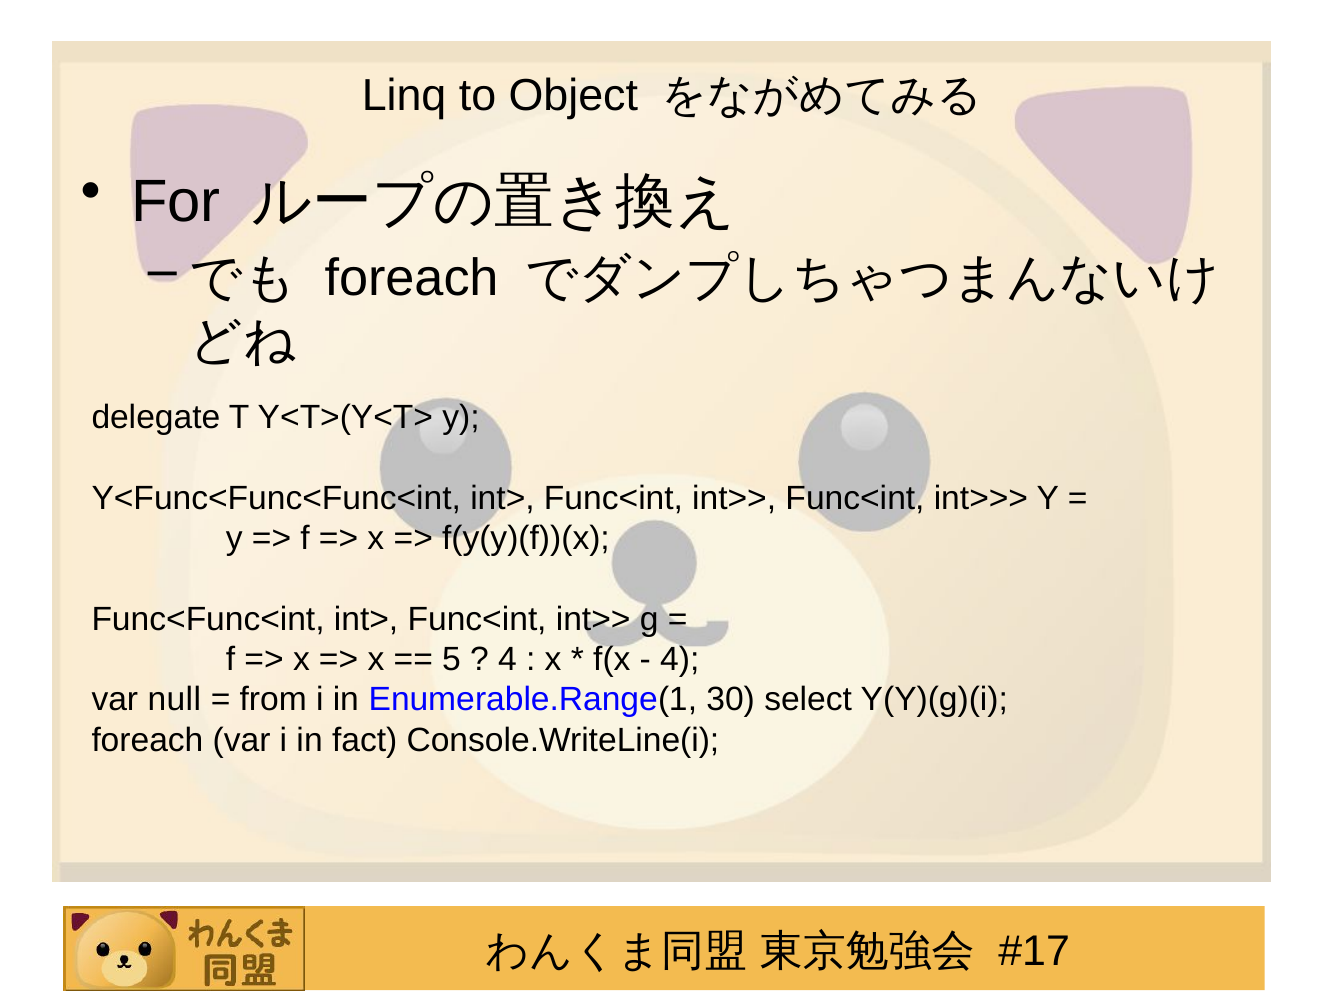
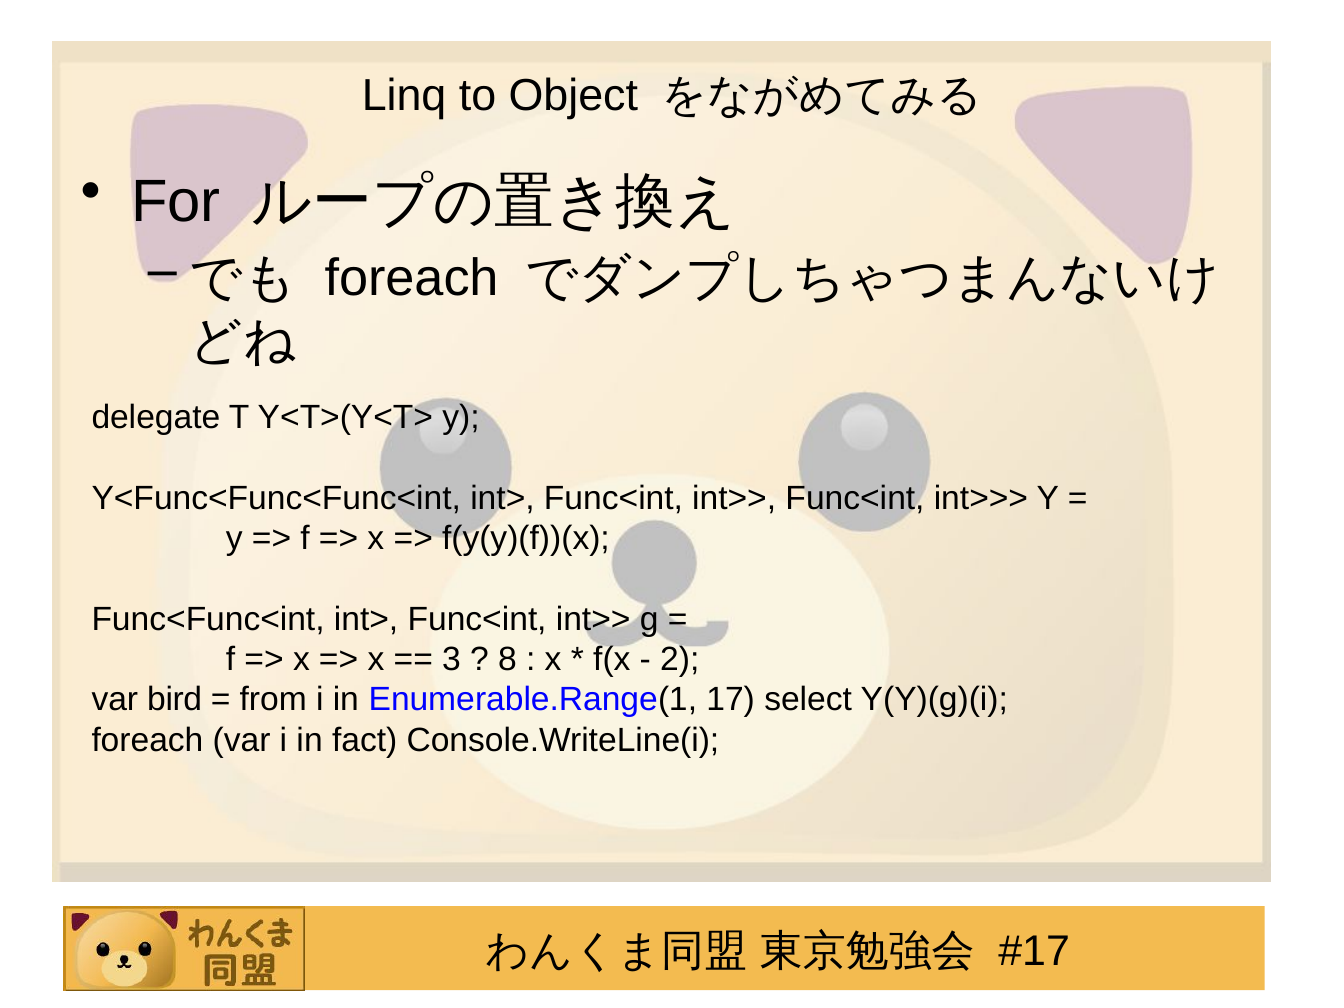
5: 5 -> 3
4 at (507, 659): 4 -> 8
4 at (680, 659): 4 -> 2
null: null -> bird
30: 30 -> 17
